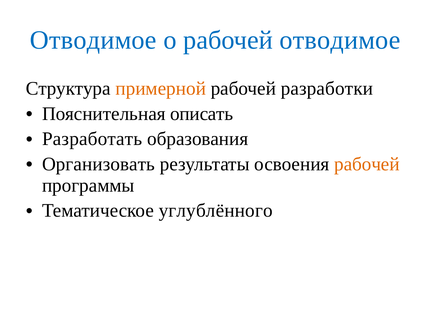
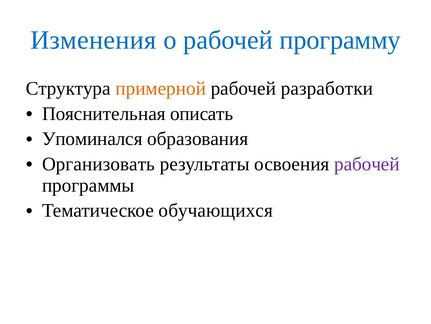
Отводимое at (93, 40): Отводимое -> Изменения
рабочей отводимое: отводимое -> программу
Разработать: Разработать -> Упоминался
рабочей at (367, 164) colour: orange -> purple
углублённого: углублённого -> обучающихся
